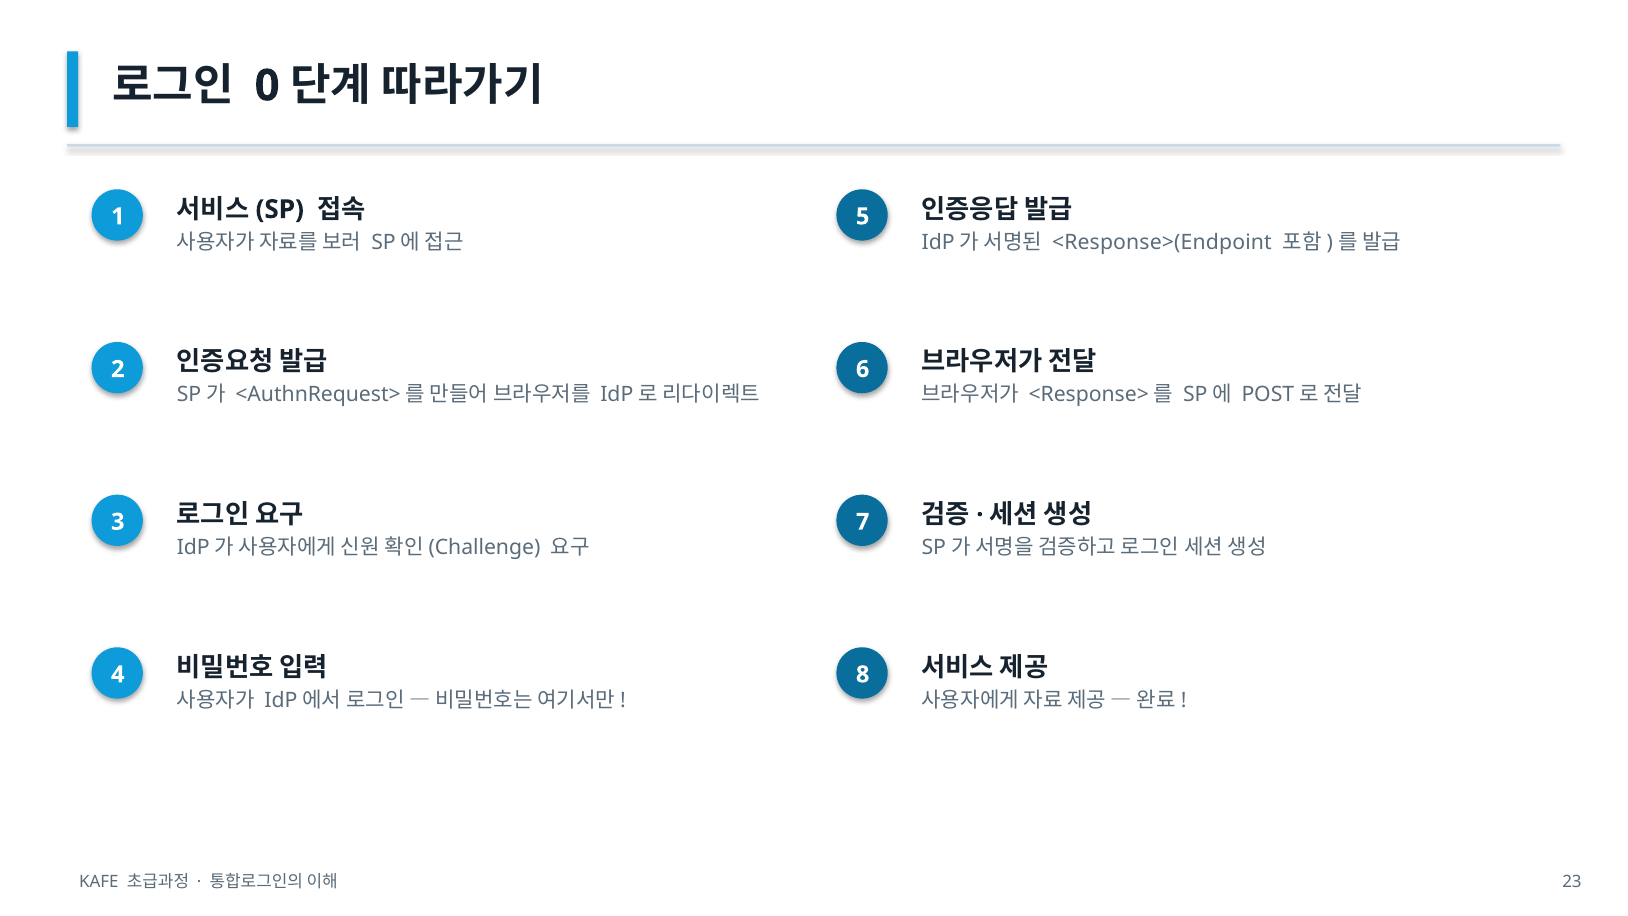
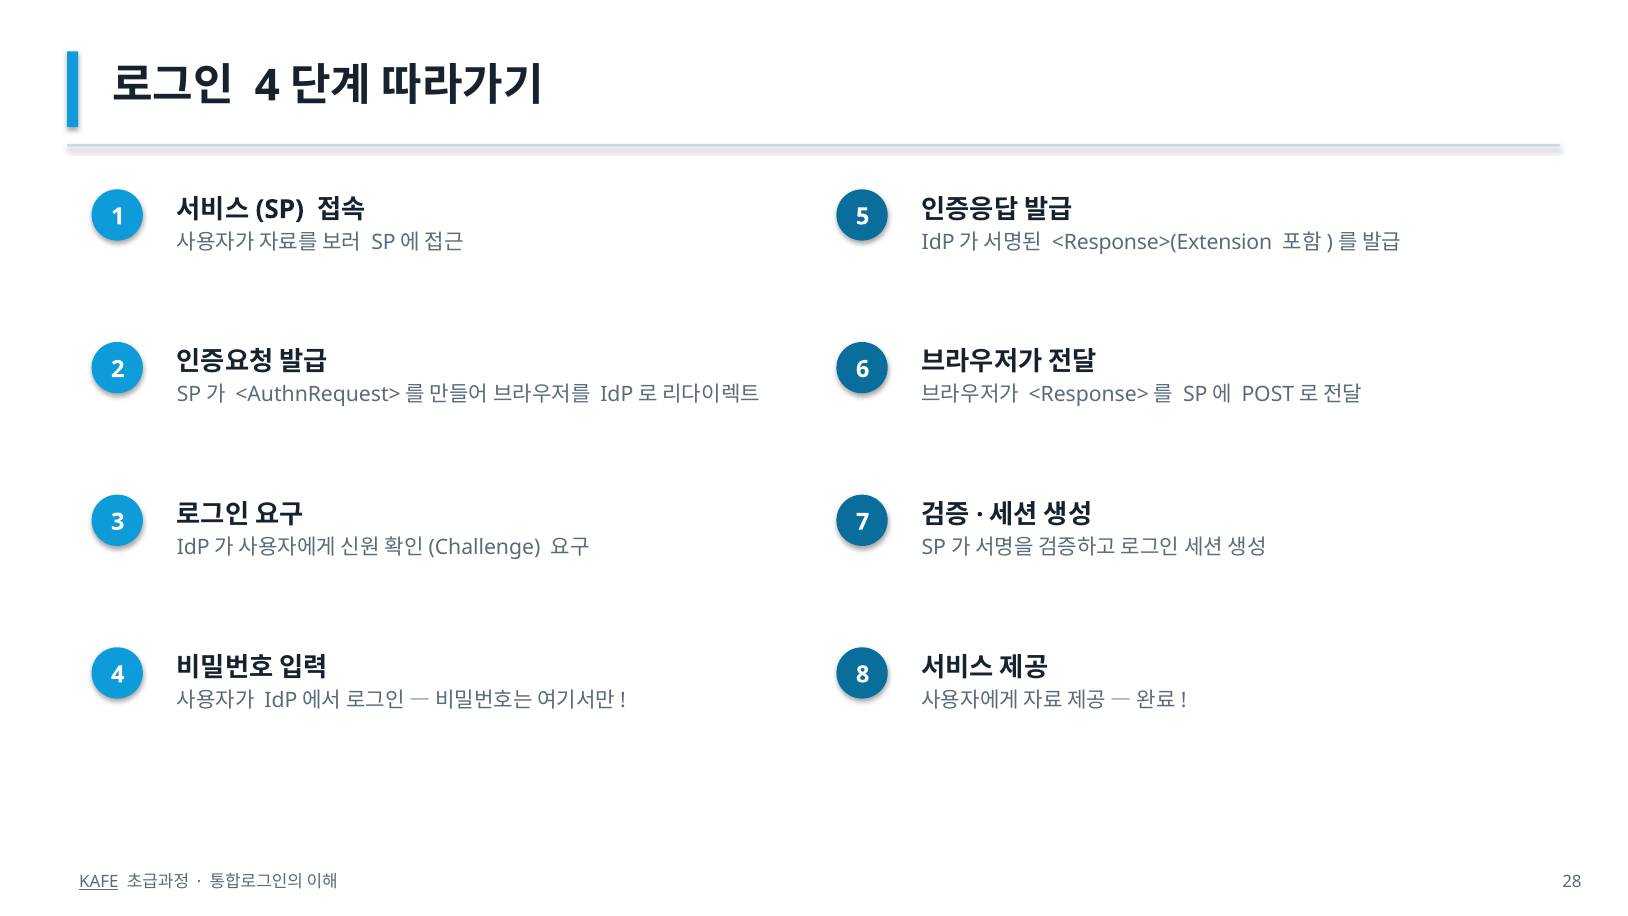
0 at (267, 86): 0 -> 4
<Response>(Endpoint: <Response>(Endpoint -> <Response>(Extension
KAFE underline: none -> present
23: 23 -> 28
